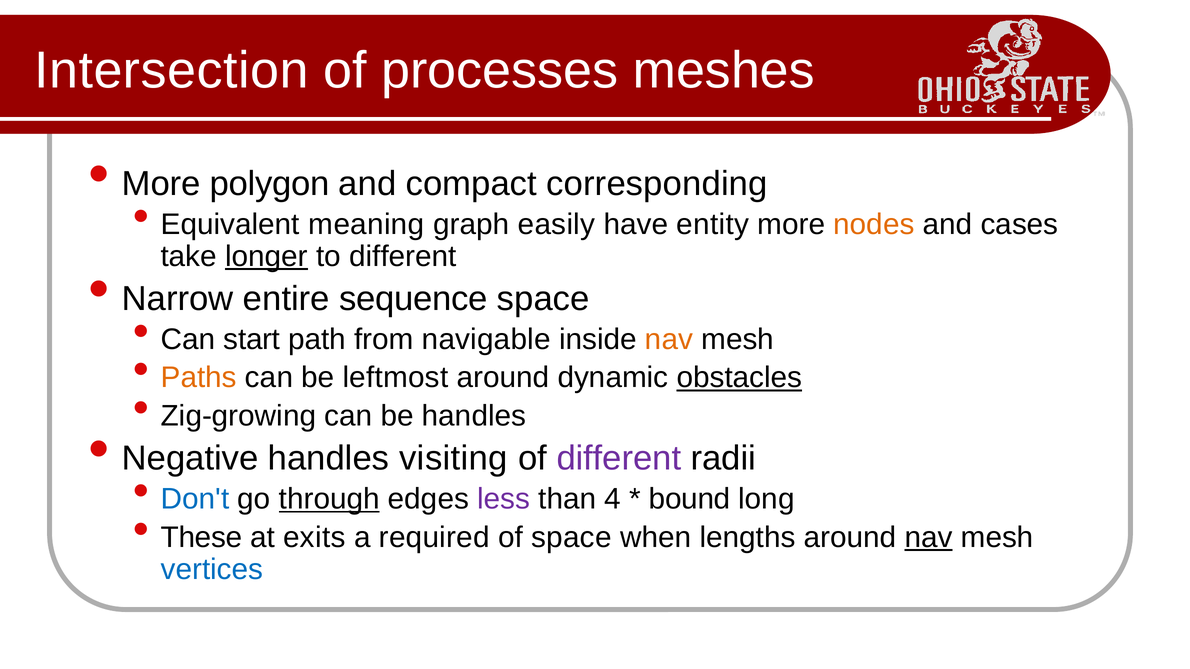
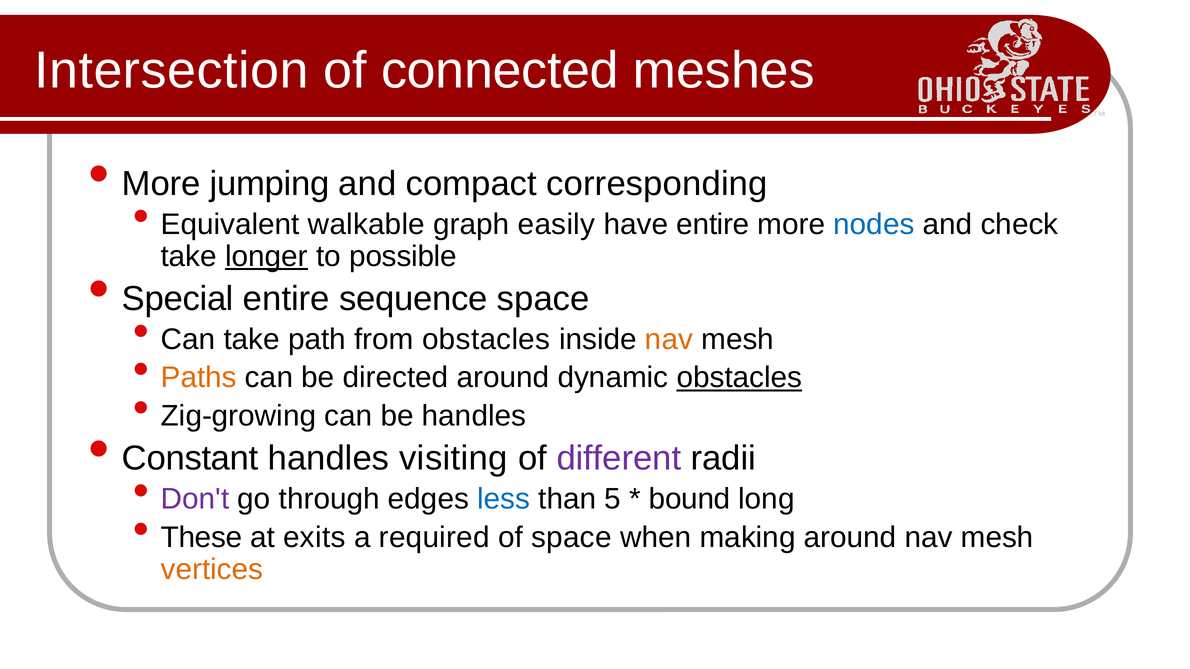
processes: processes -> connected
polygon: polygon -> jumping
meaning: meaning -> walkable
have entity: entity -> entire
nodes colour: orange -> blue
cases: cases -> check
to different: different -> possible
Narrow: Narrow -> Special
Can start: start -> take
from navigable: navigable -> obstacles
leftmost: leftmost -> directed
Negative: Negative -> Constant
Don't colour: blue -> purple
through underline: present -> none
less colour: purple -> blue
4: 4 -> 5
lengths: lengths -> making
nav at (929, 538) underline: present -> none
vertices colour: blue -> orange
